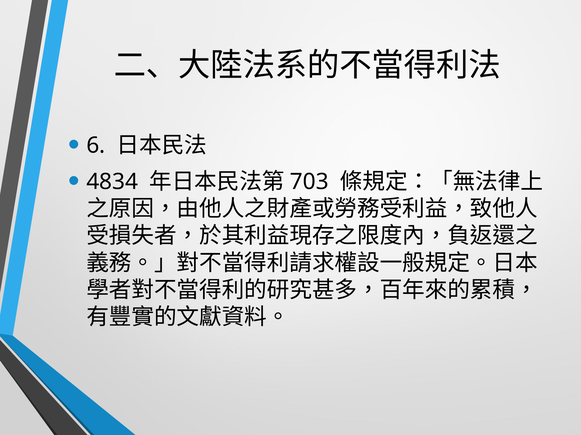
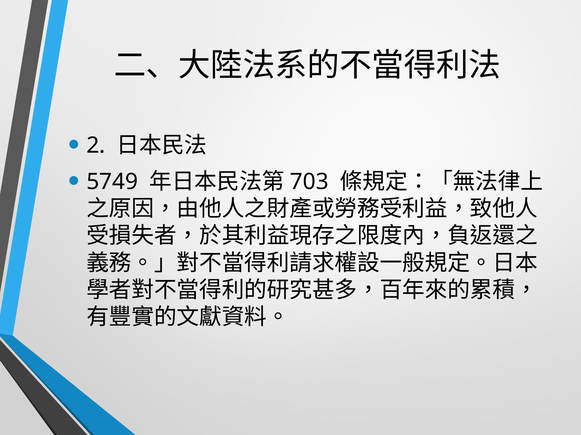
6: 6 -> 2
4834: 4834 -> 5749
